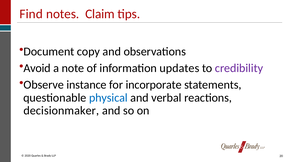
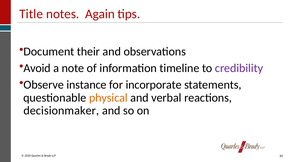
Find: Find -> Title
Claim: Claim -> Again
copy: copy -> their
updates: updates -> timeline
physical colour: blue -> orange
